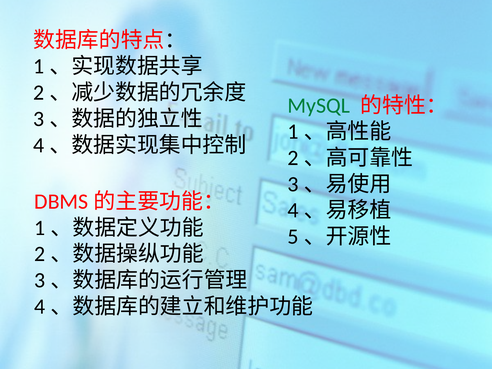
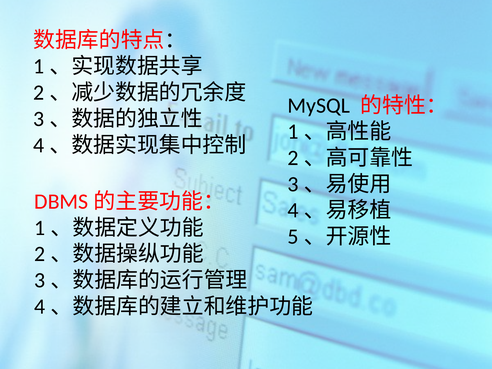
MySQL colour: green -> black
